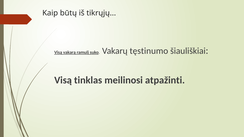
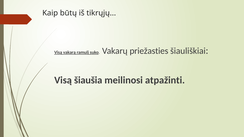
tęstinumo: tęstinumo -> priežasties
tinklas: tinklas -> šiaušia
